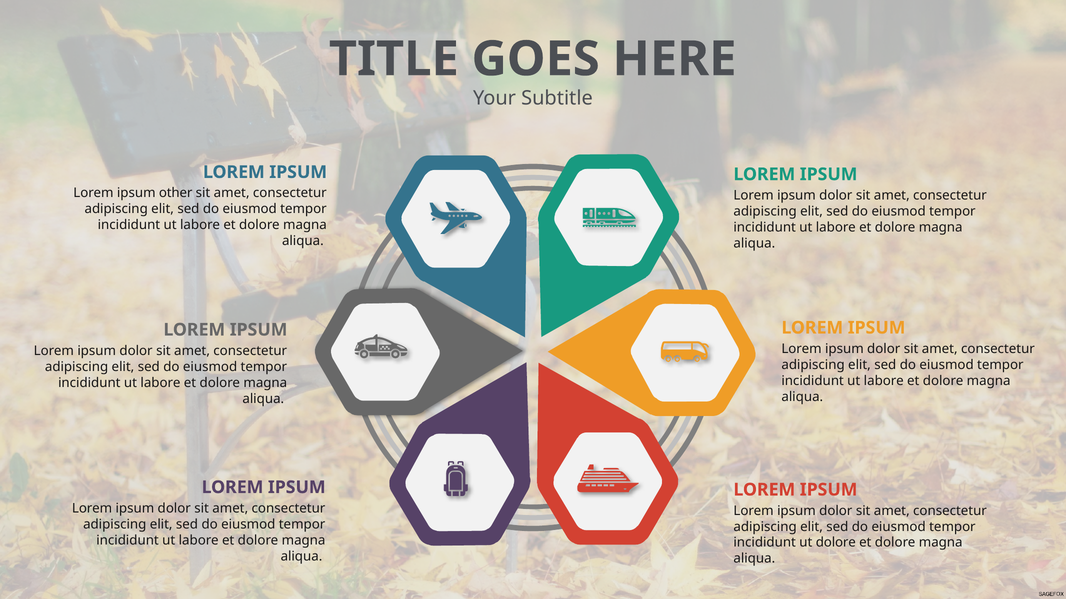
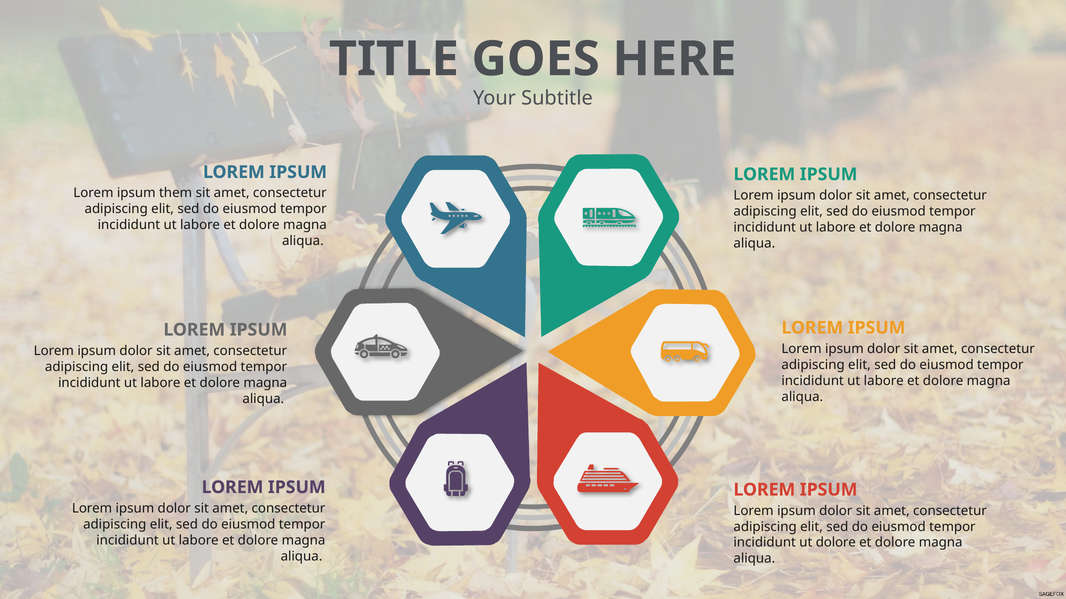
other: other -> them
